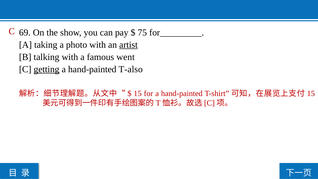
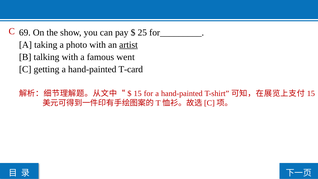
75: 75 -> 25
getting underline: present -> none
T-also: T-also -> T-card
